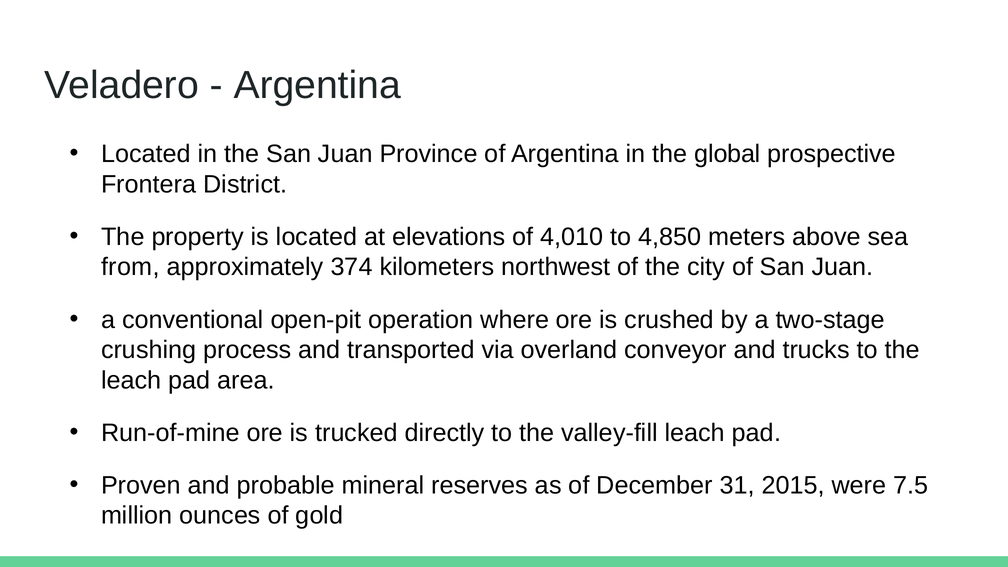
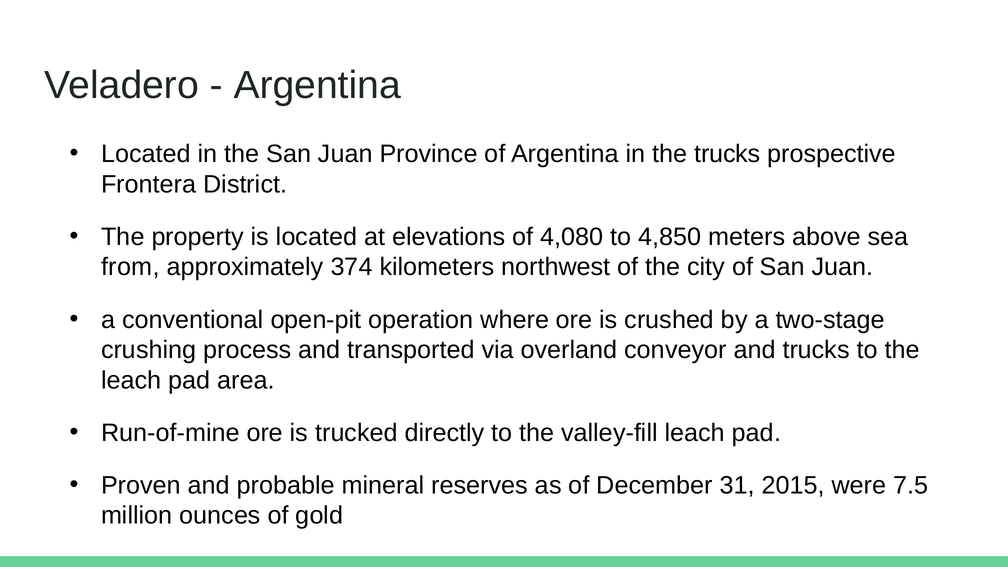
the global: global -> trucks
4,010: 4,010 -> 4,080
